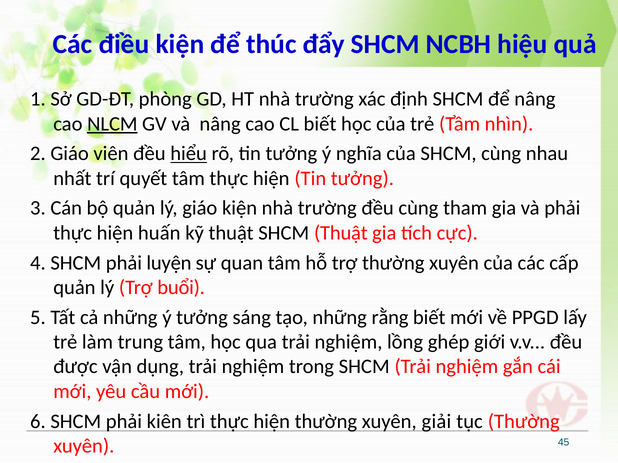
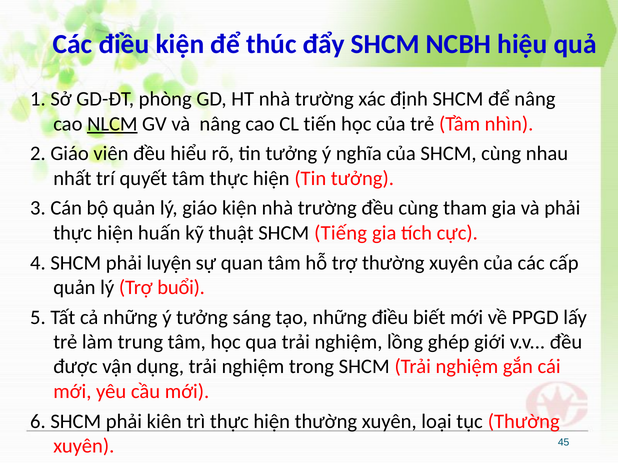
CL biết: biết -> tiến
hiểu underline: present -> none
SHCM Thuật: Thuật -> Tiếng
những rằng: rằng -> điều
giải: giải -> loại
